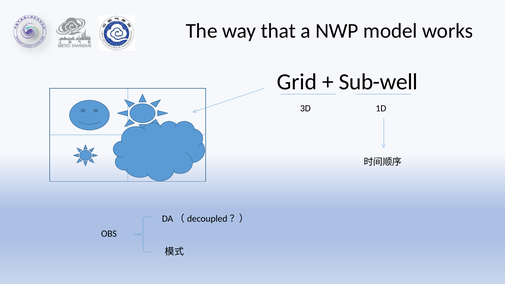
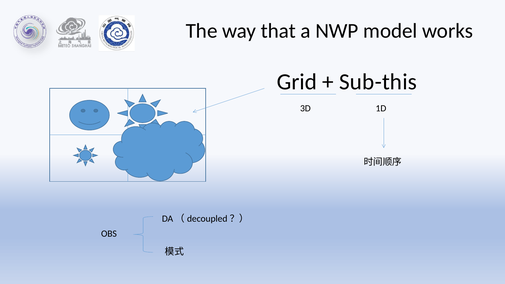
Sub-well: Sub-well -> Sub-this
